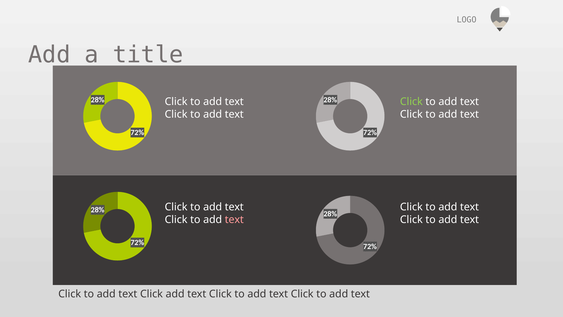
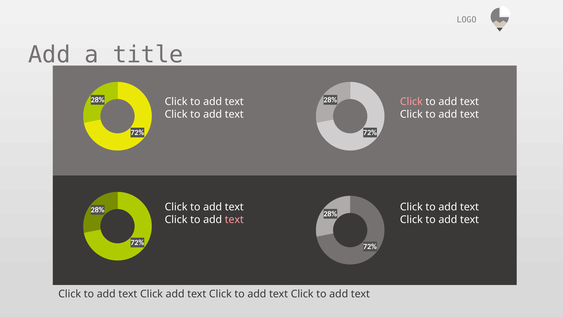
Click at (411, 102) colour: light green -> pink
